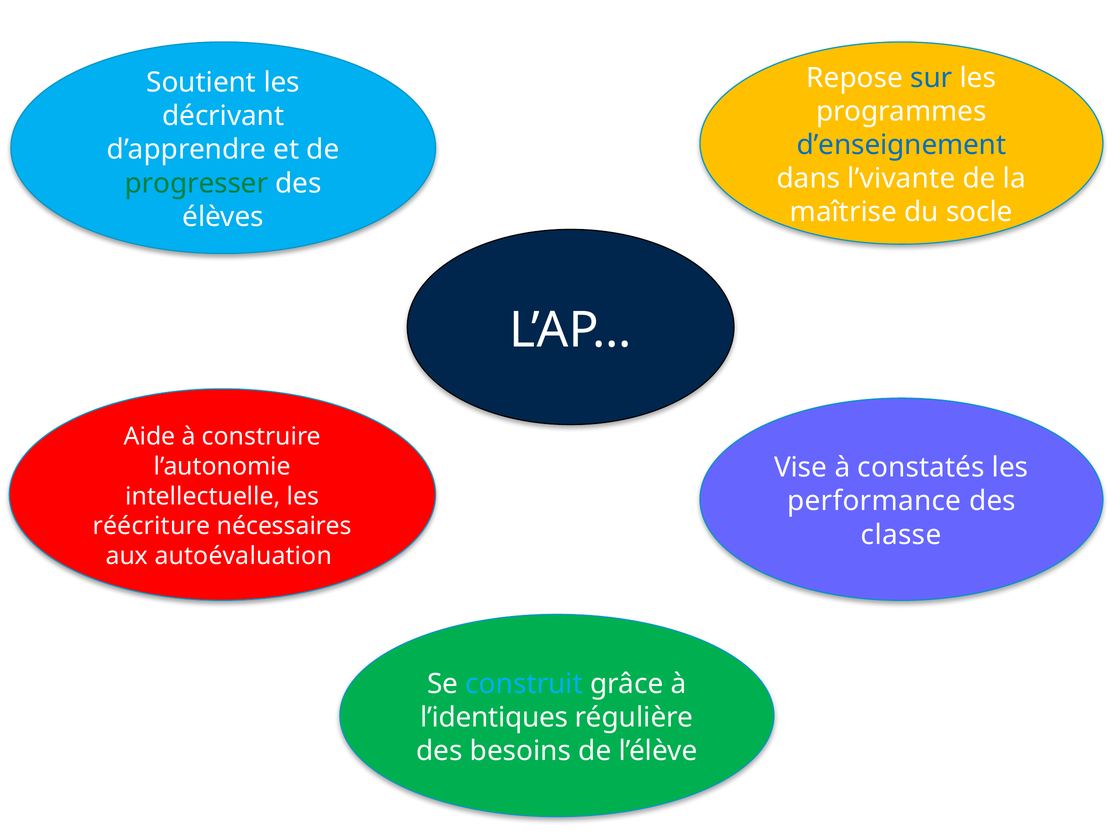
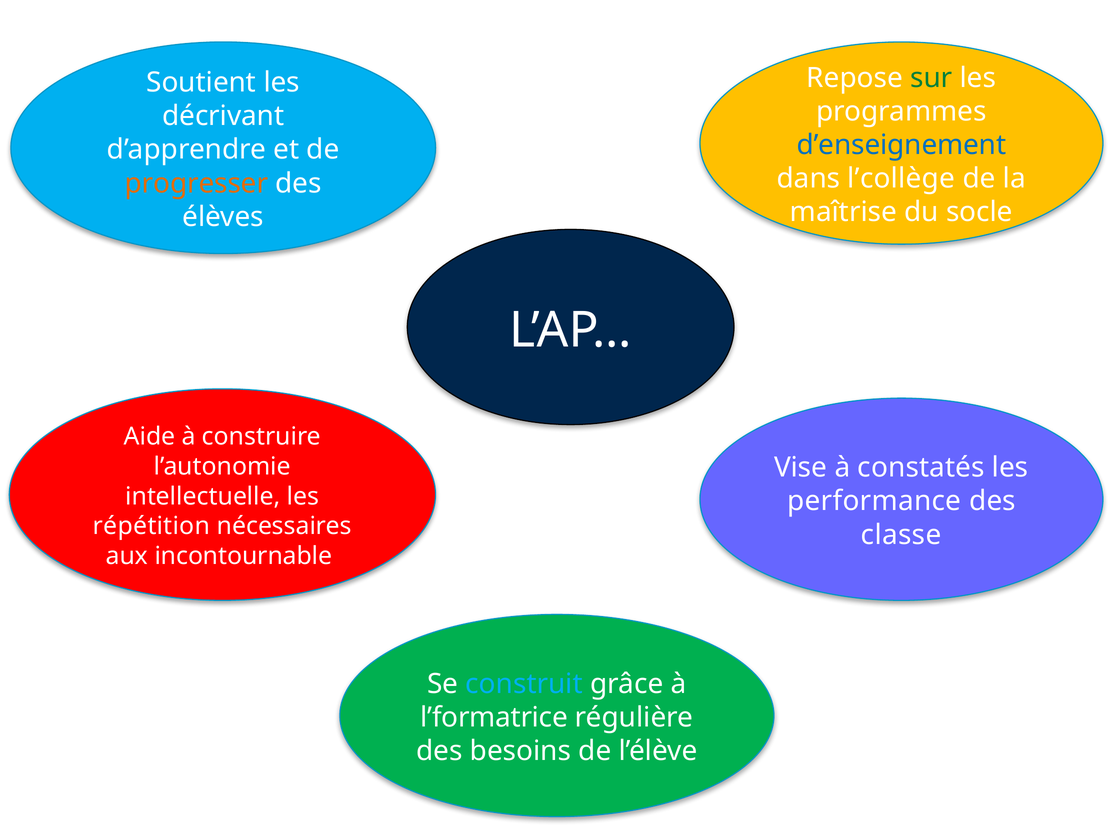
sur colour: blue -> green
l’vivante: l’vivante -> l’collège
progresser colour: green -> orange
réécriture: réécriture -> répétition
autoévaluation: autoévaluation -> incontournable
l’identiques: l’identiques -> l’formatrice
